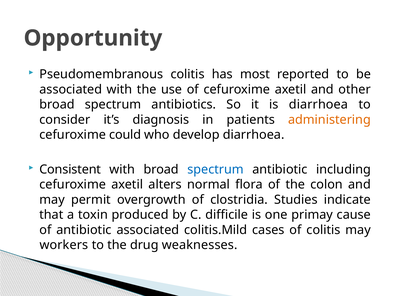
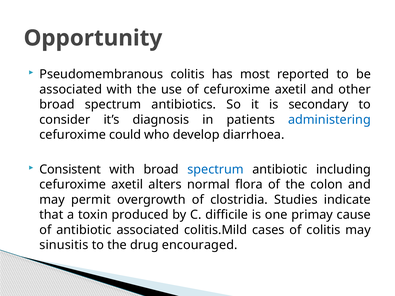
is diarrhoea: diarrhoea -> secondary
administering colour: orange -> blue
workers: workers -> sinusitis
weaknesses: weaknesses -> encouraged
